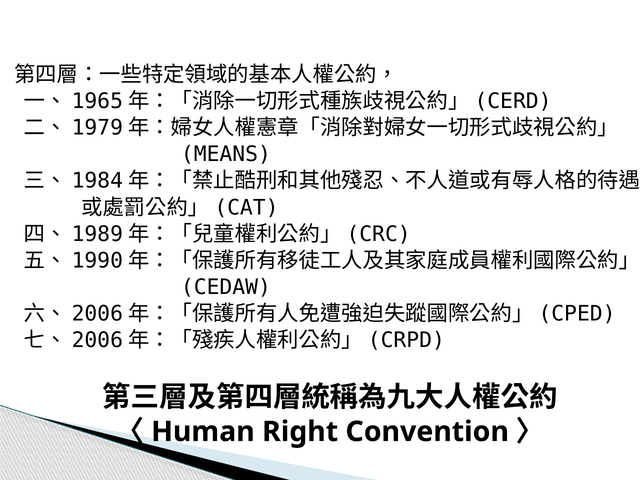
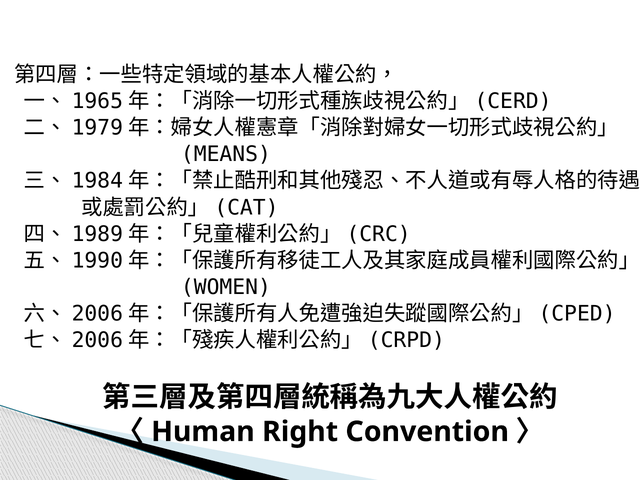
CEDAW: CEDAW -> WOMEN
